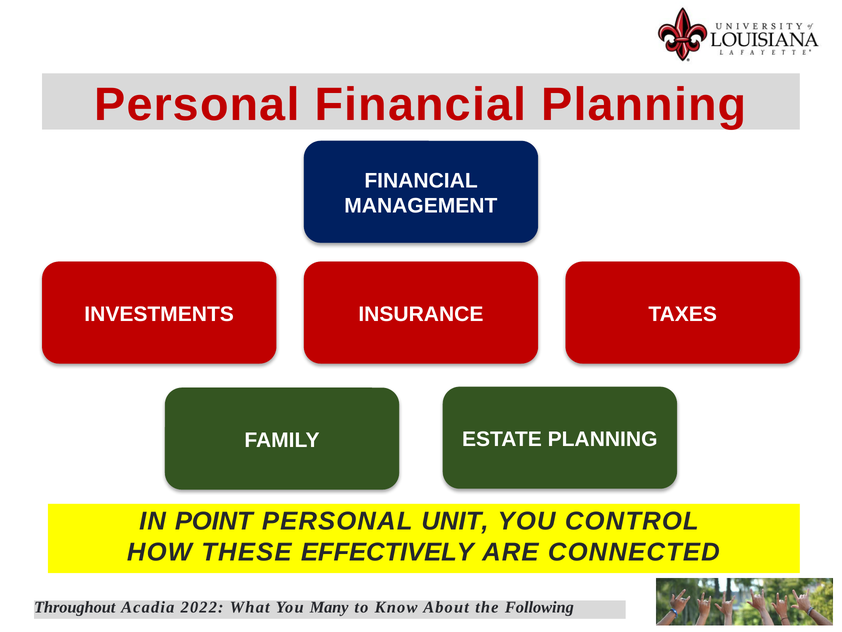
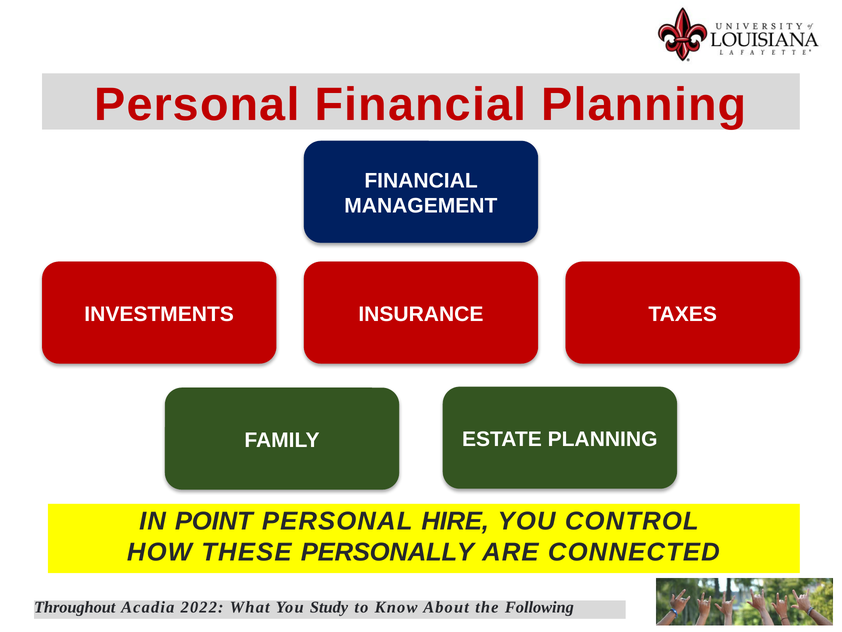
UNIT: UNIT -> HIRE
EFFECTIVELY: EFFECTIVELY -> PERSONALLY
Many: Many -> Study
